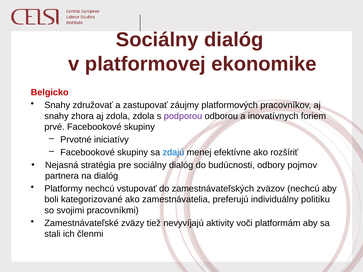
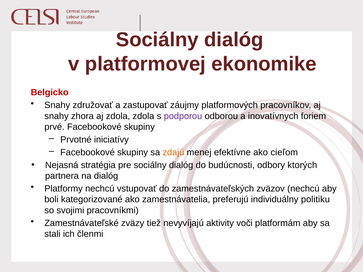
zdajú colour: blue -> orange
rozšíriť: rozšíriť -> cieľom
pojmov: pojmov -> ktorých
